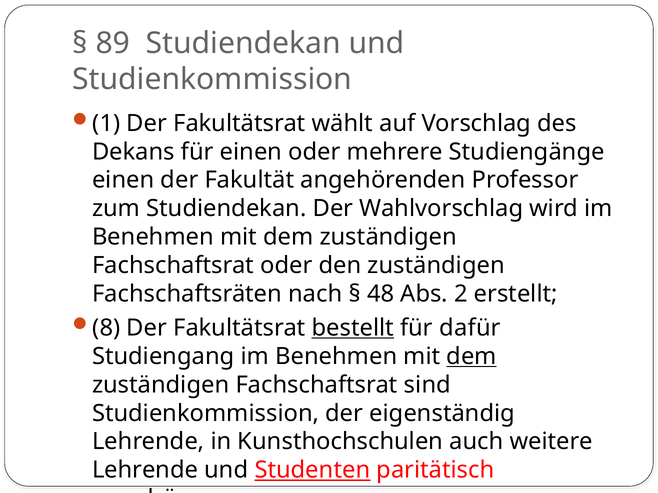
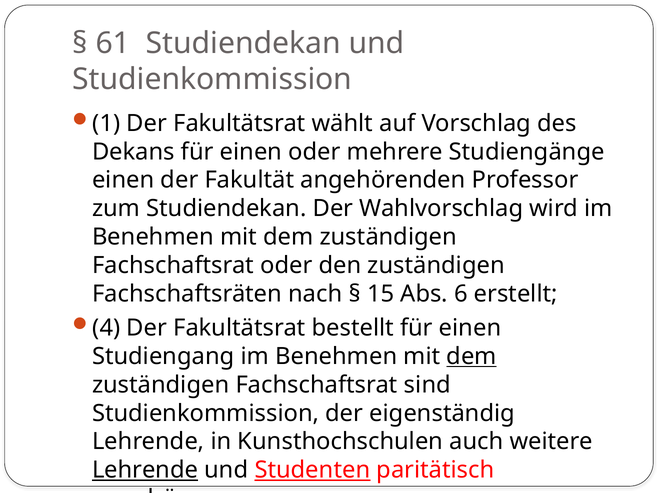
89: 89 -> 61
48: 48 -> 15
2: 2 -> 6
8: 8 -> 4
bestellt underline: present -> none
dafür at (470, 328): dafür -> einen
Lehrende at (145, 471) underline: none -> present
